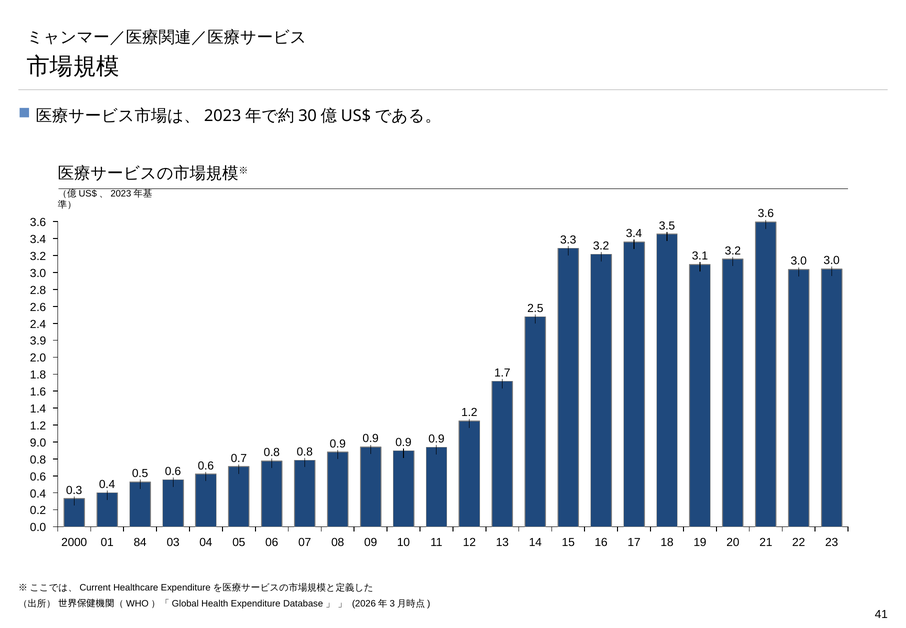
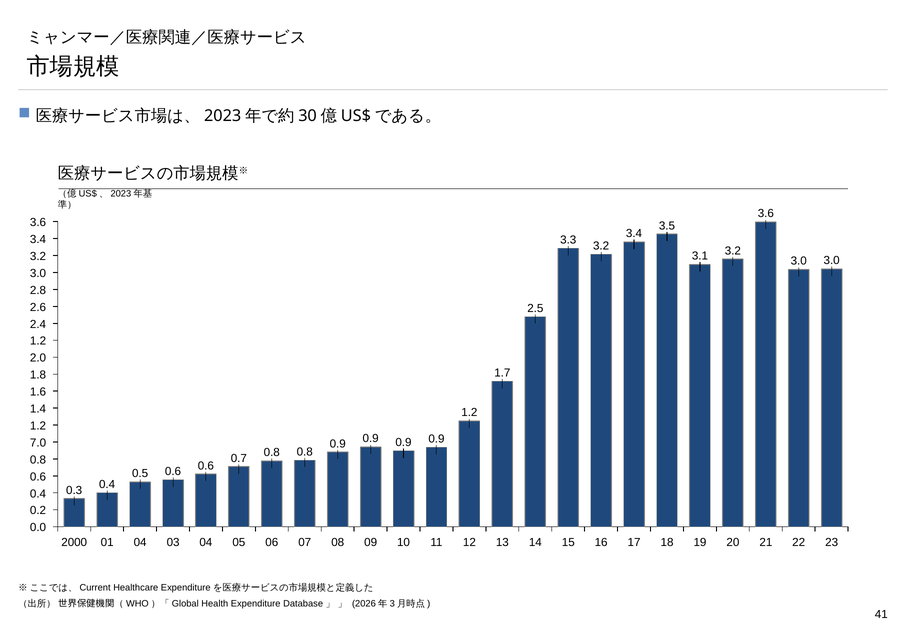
3.9 at (38, 341): 3.9 -> 1.2
9.0: 9.0 -> 7.0
01 84: 84 -> 04
